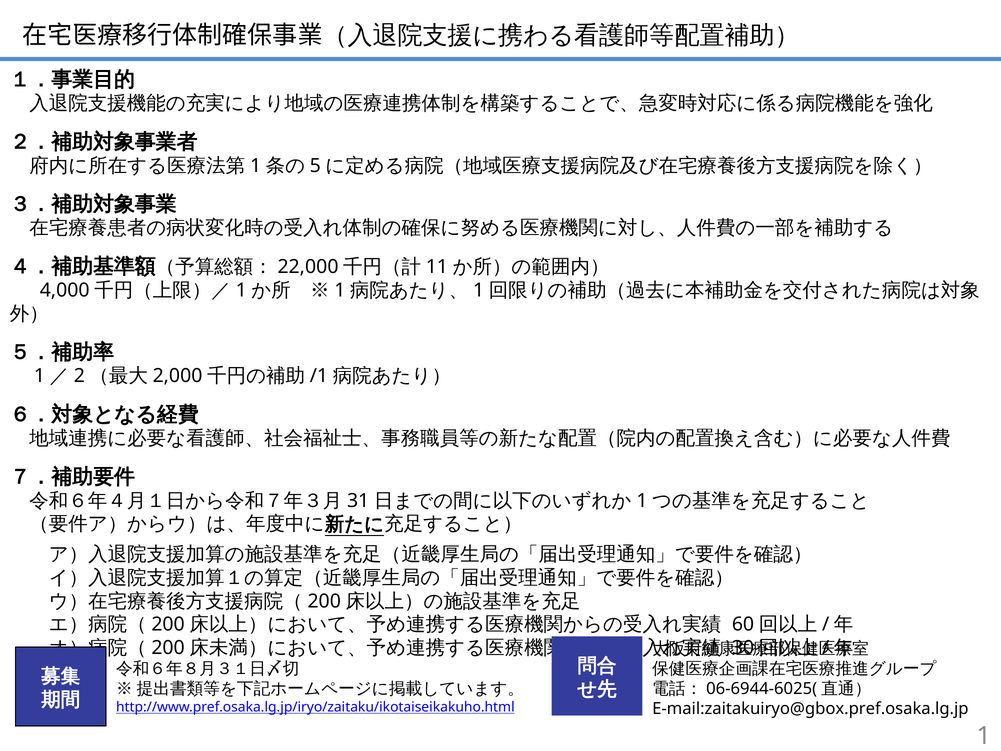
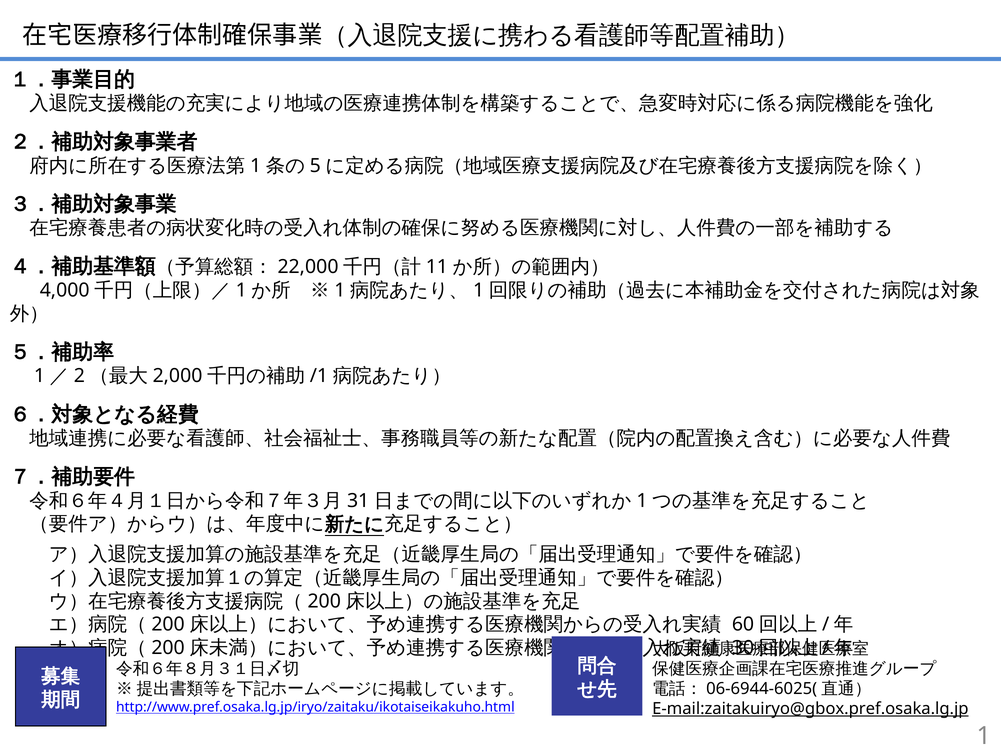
E-mail:zaitakuiryo@gbox.pref.osaka.lg.jp underline: none -> present
